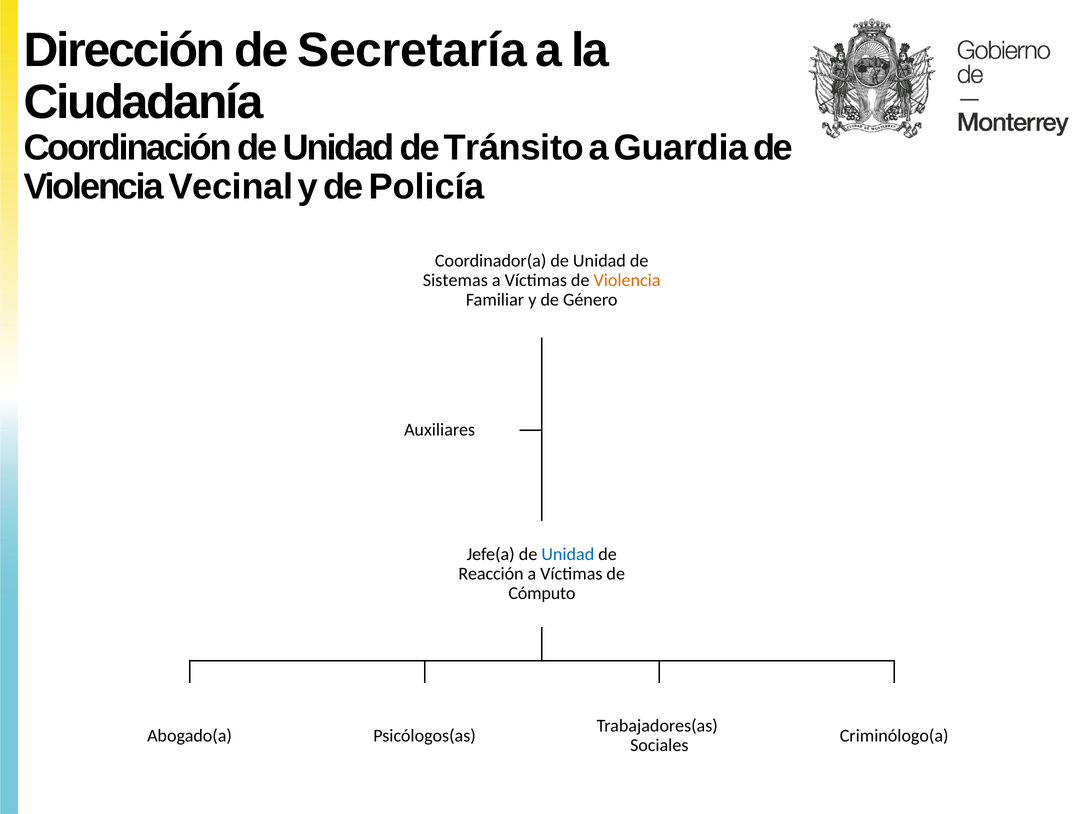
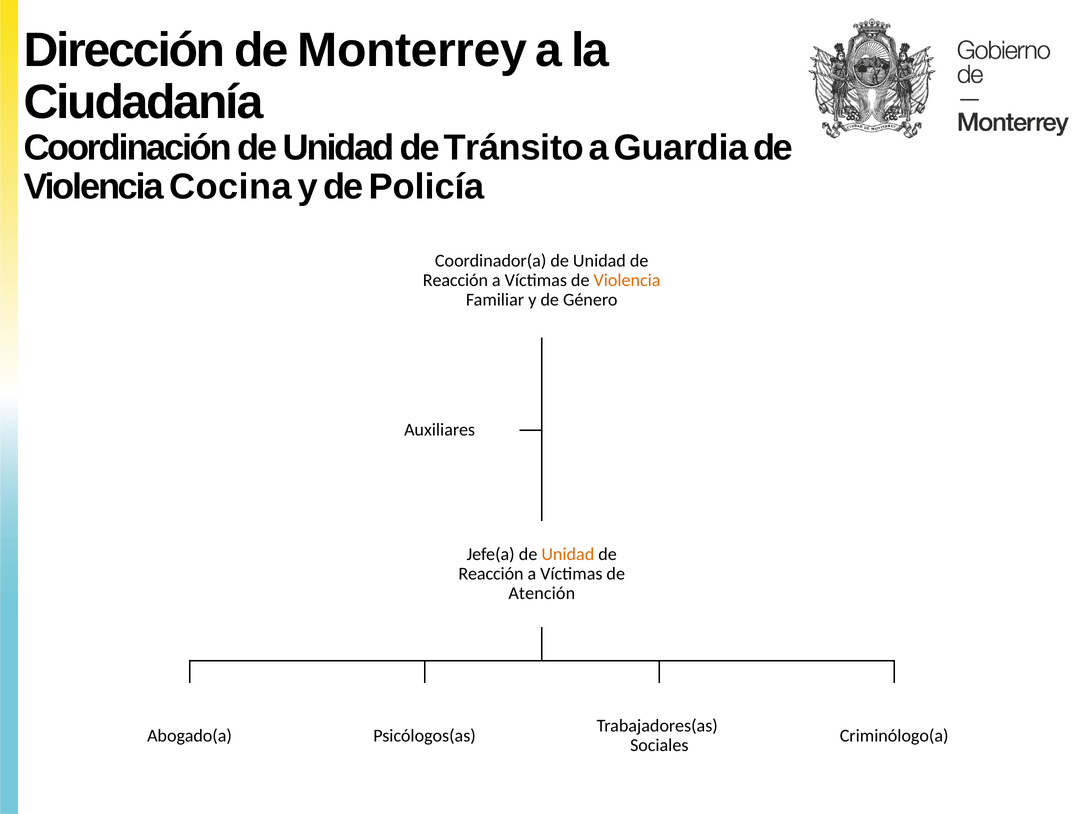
Secretaría: Secretaría -> Monterrey
Vecinal: Vecinal -> Cocina
Sistemas at (455, 280): Sistemas -> Reacción
Unidad at (568, 555) colour: blue -> orange
Cómputo: Cómputo -> Atención
